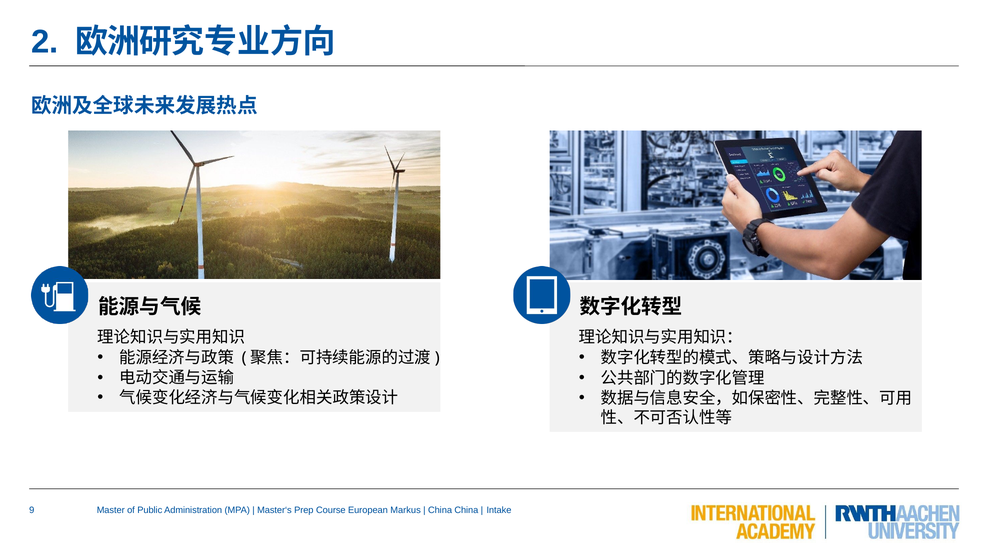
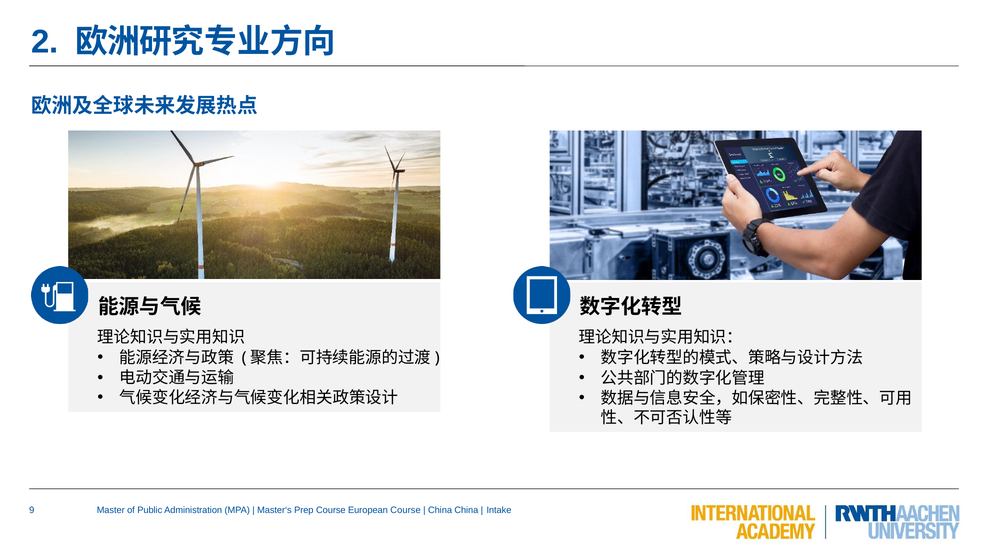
European Markus: Markus -> Course
